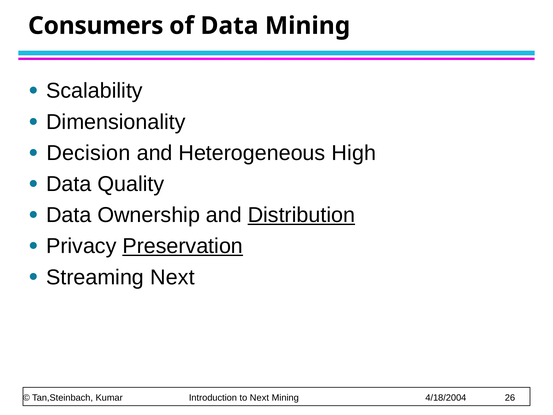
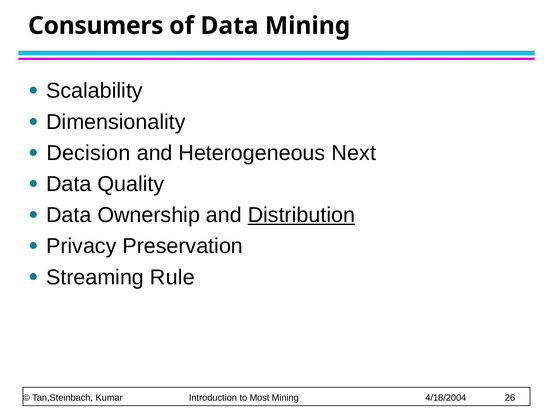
High: High -> Next
Preservation underline: present -> none
Streaming Next: Next -> Rule
Next at (259, 398): Next -> Most
